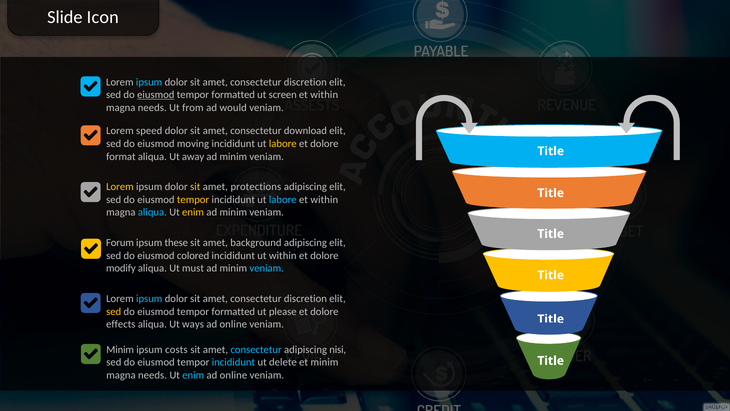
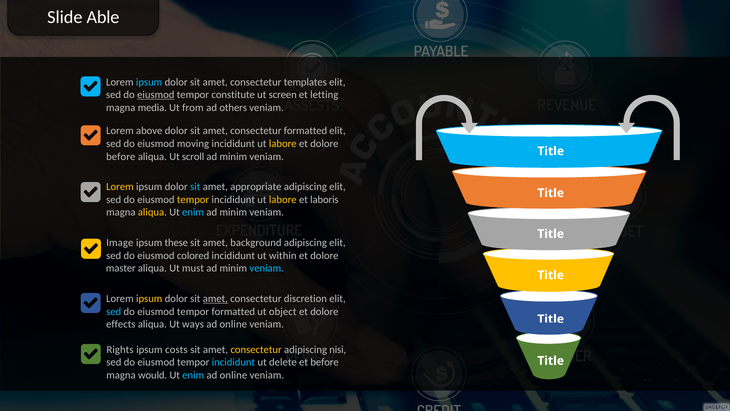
Icon: Icon -> Able
discretion at (305, 82): discretion -> templates
formatted at (233, 95): formatted -> constitute
within at (324, 95): within -> letting
needs at (152, 107): needs -> media
would: would -> others
speed: speed -> above
consectetur download: download -> formatted
format at (121, 156): format -> before
away: away -> scroll
sit at (195, 187) colour: yellow -> light blue
protections: protections -> appropriate
labore at (283, 199) colour: light blue -> yellow
within at (324, 199): within -> laboris
aliqua at (152, 212) colour: light blue -> yellow
enim at (193, 212) colour: yellow -> light blue
Forum: Forum -> Image
modify: modify -> master
ipsum at (149, 298) colour: light blue -> yellow
amet at (215, 298) underline: none -> present
sed at (114, 311) colour: yellow -> light blue
please: please -> object
Minim at (120, 349): Minim -> Rights
consectetur at (256, 349) colour: light blue -> yellow
et minim: minim -> before
needs at (153, 375): needs -> would
